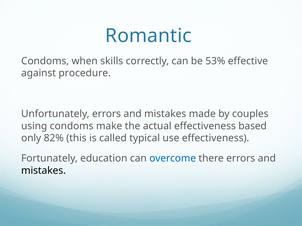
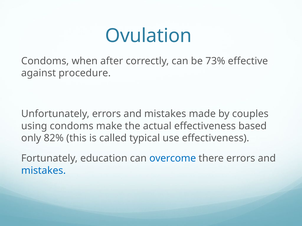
Romantic: Romantic -> Ovulation
skills: skills -> after
53%: 53% -> 73%
mistakes at (43, 171) colour: black -> blue
